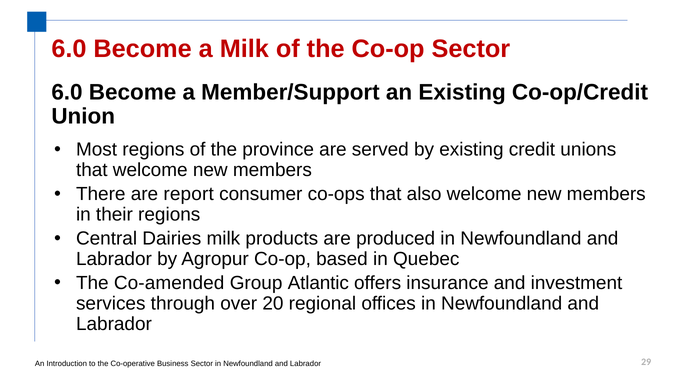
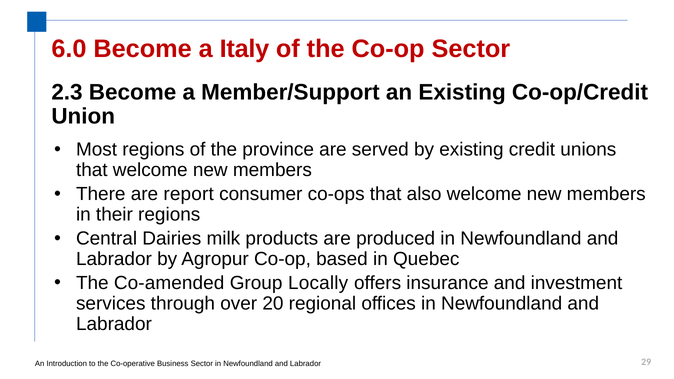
a Milk: Milk -> Italy
6.0 at (67, 92): 6.0 -> 2.3
Atlantic: Atlantic -> Locally
